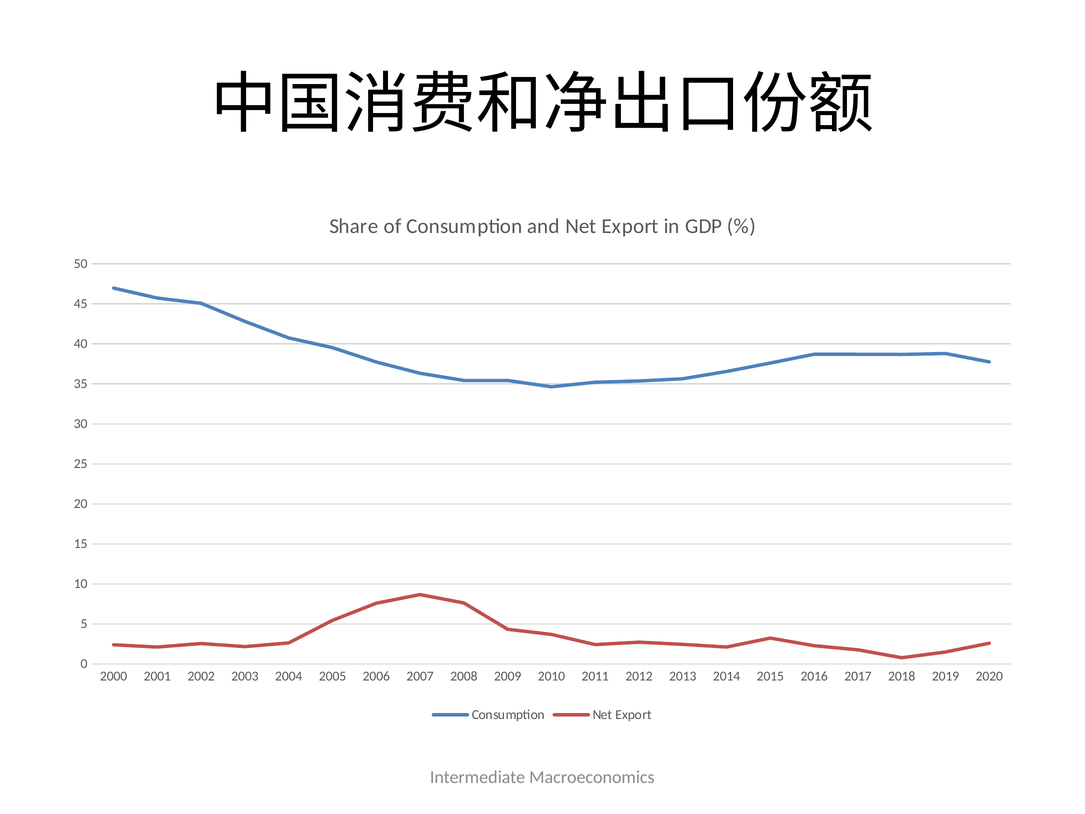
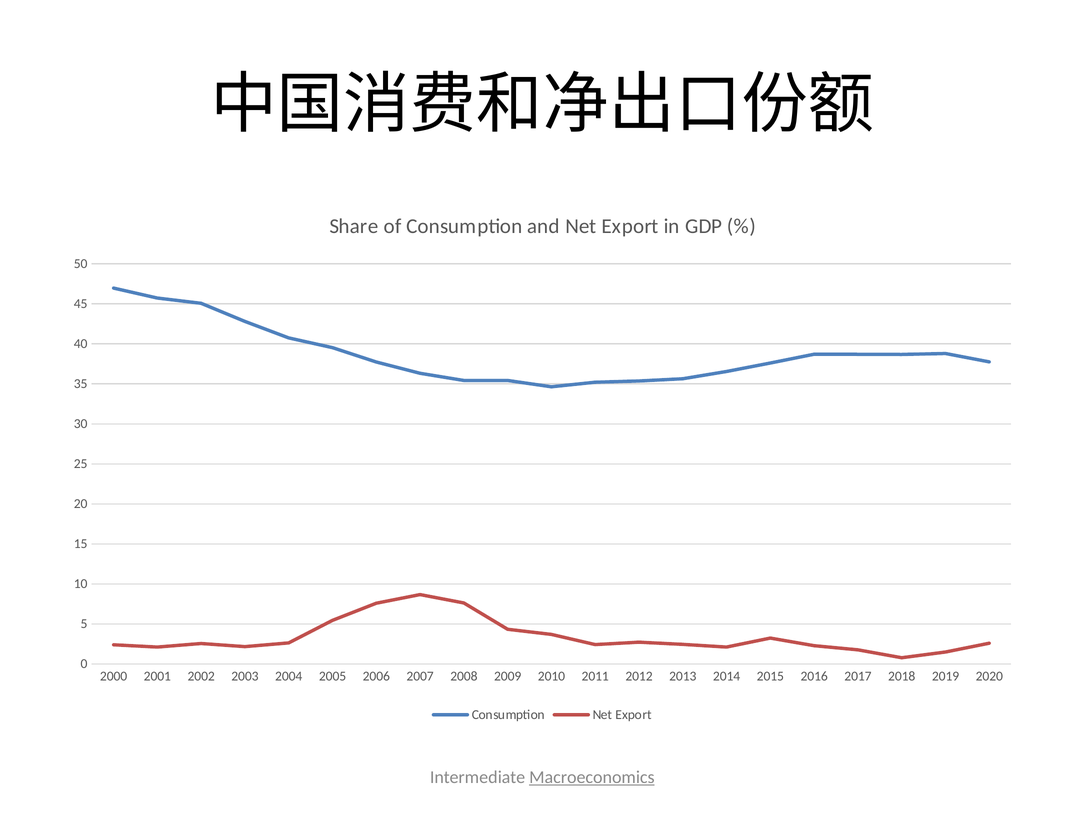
Macroeconomics underline: none -> present
